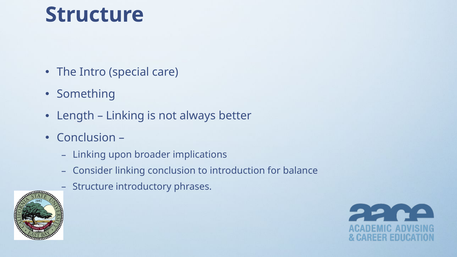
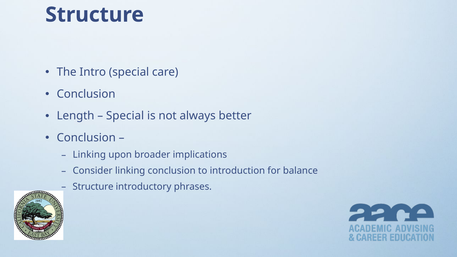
Something at (86, 94): Something -> Conclusion
Linking at (125, 116): Linking -> Special
